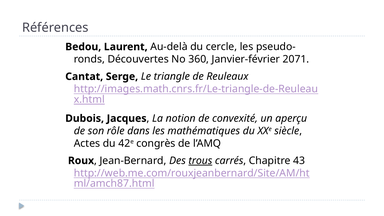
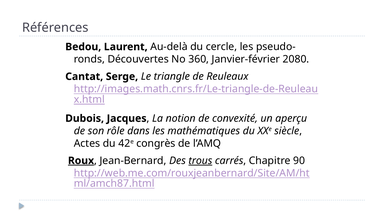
2071: 2071 -> 2080
Roux underline: none -> present
43: 43 -> 90
